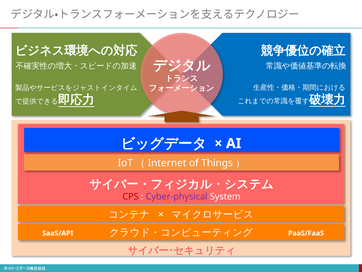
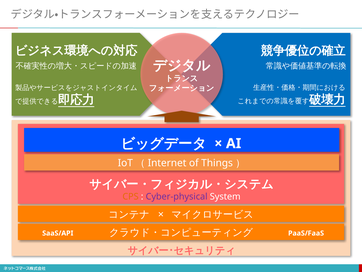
CPS colour: red -> orange
